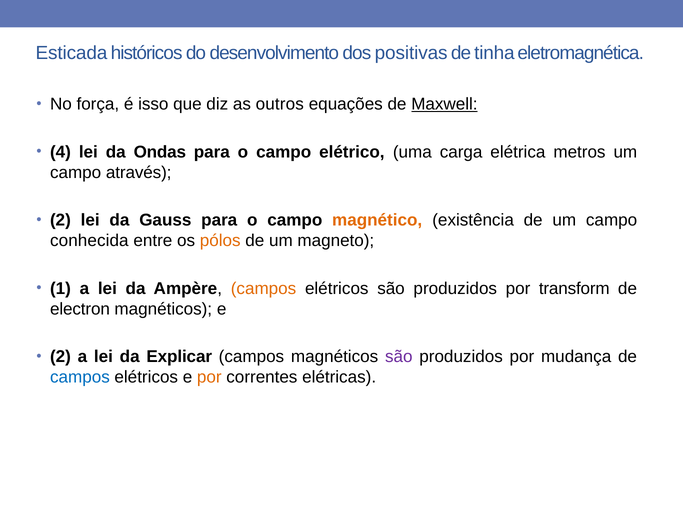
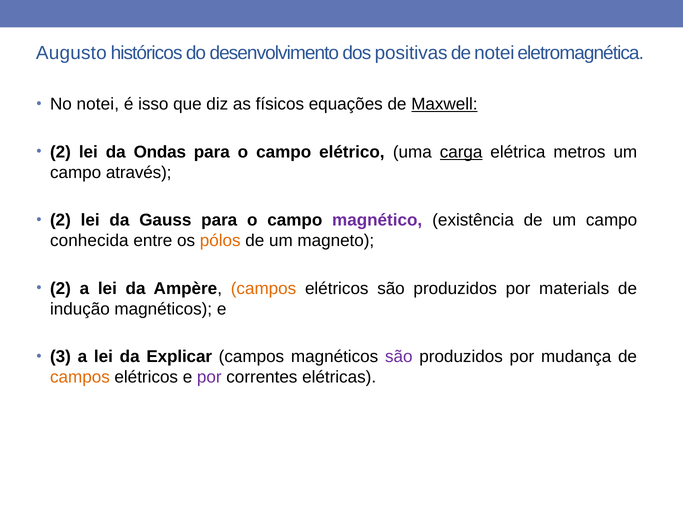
Esticada: Esticada -> Augusto
de tinha: tinha -> notei
No força: força -> notei
outros: outros -> físicos
4 at (60, 152): 4 -> 2
carga underline: none -> present
magnético colour: orange -> purple
1 at (60, 289): 1 -> 2
transform: transform -> materials
electron: electron -> indução
2 at (60, 357): 2 -> 3
campos at (80, 377) colour: blue -> orange
por at (209, 377) colour: orange -> purple
